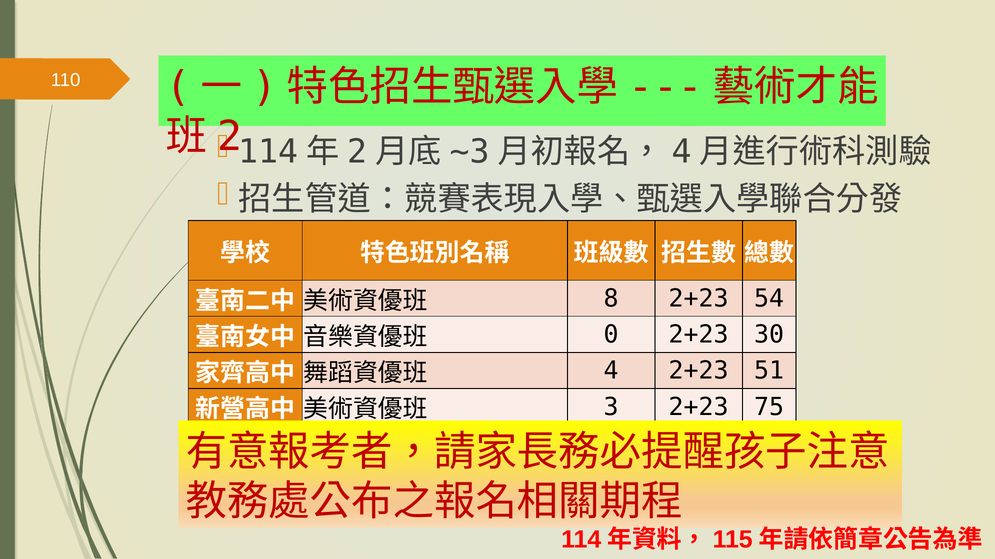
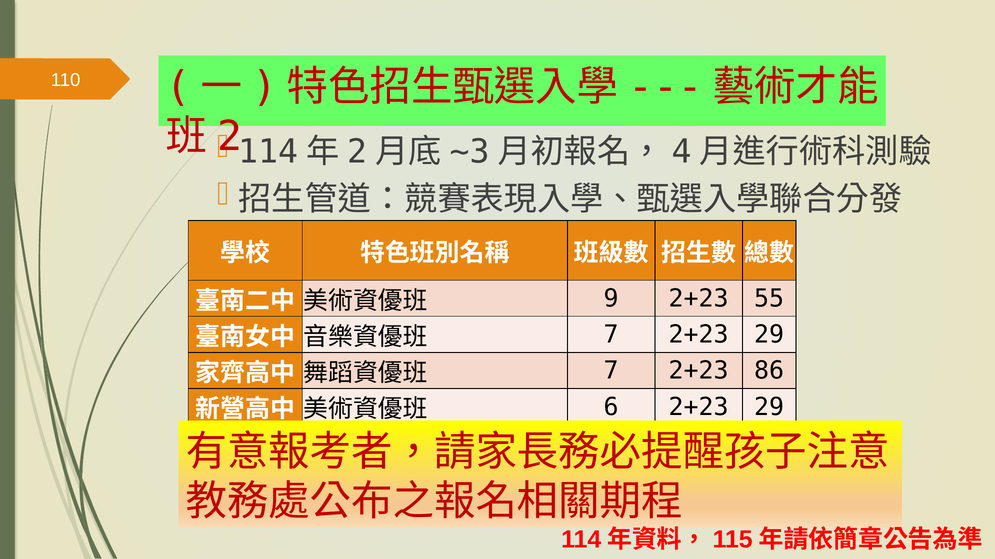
8: 8 -> 9
54: 54 -> 55
0 at (611, 335): 0 -> 7
30 at (769, 335): 30 -> 29
4 at (611, 371): 4 -> 7
51: 51 -> 86
3: 3 -> 6
75 at (769, 407): 75 -> 29
